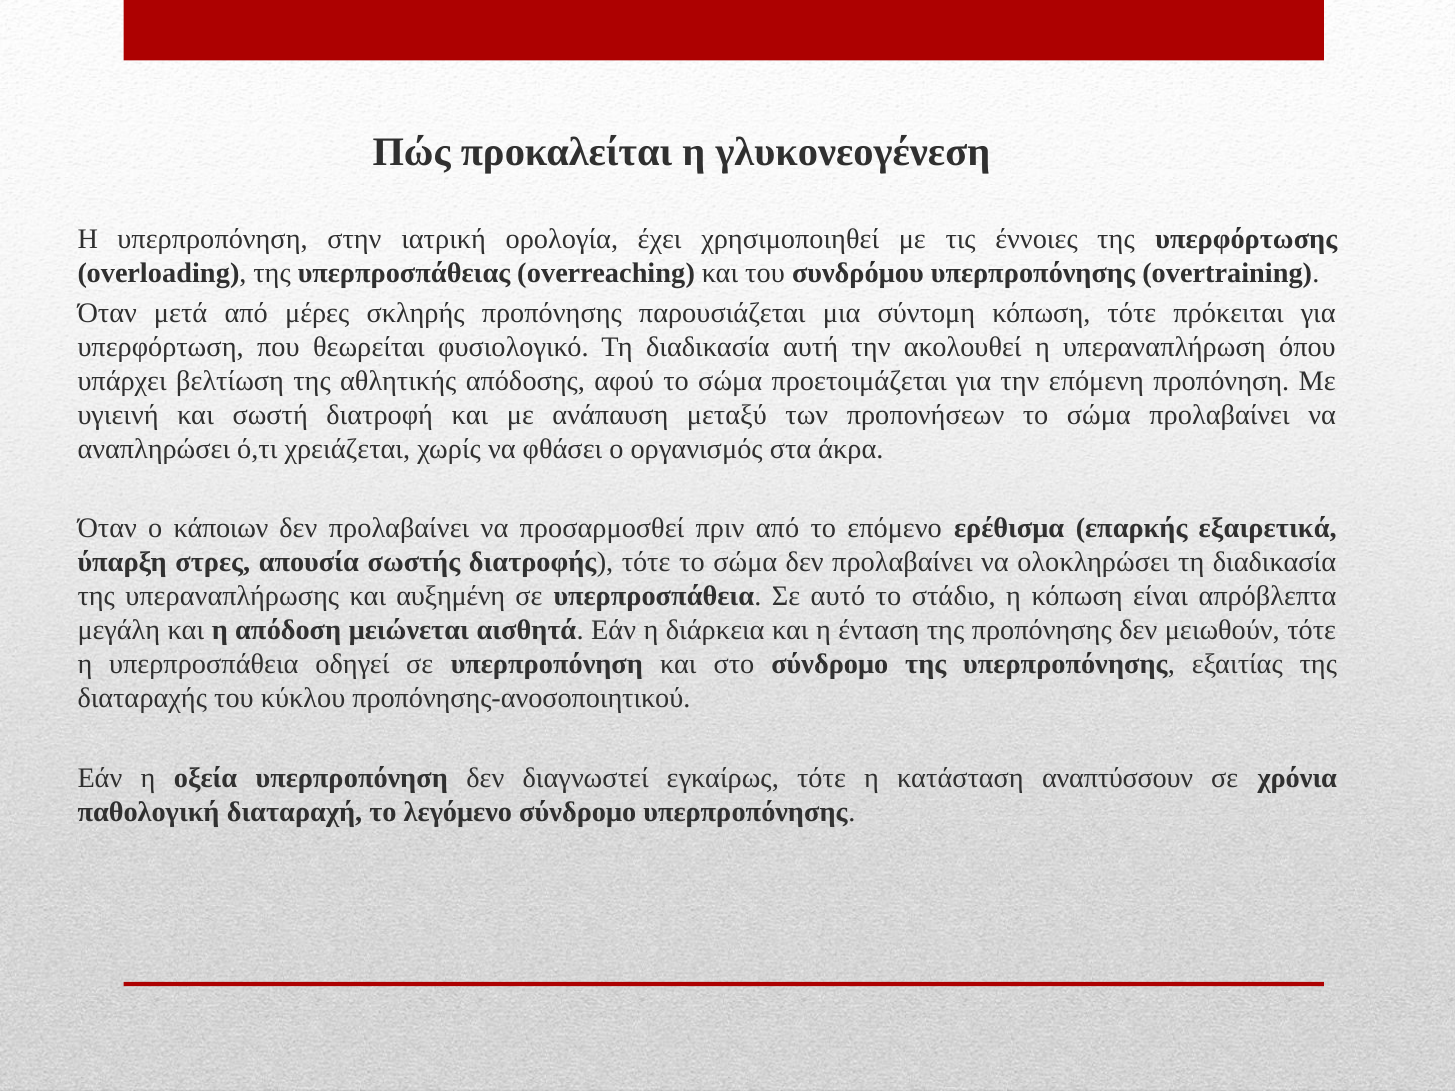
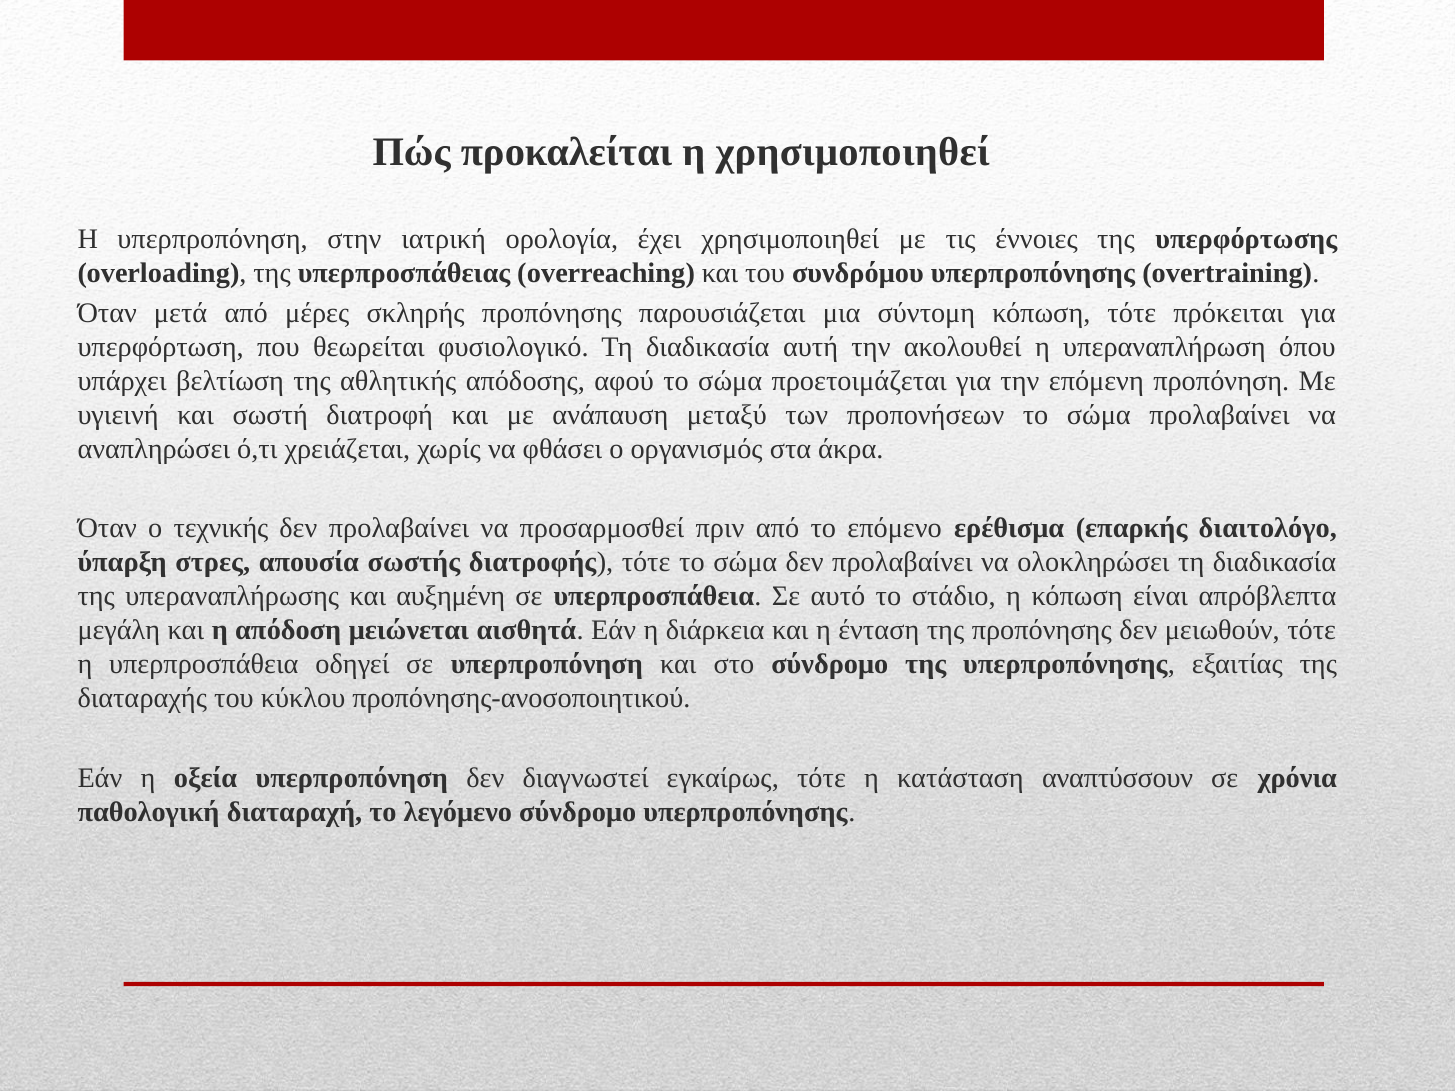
η γλυκονεογένεση: γλυκονεογένεση -> χρησιμοποιηθεί
κάποιων: κάποιων -> τεχνικής
εξαιρετικά: εξαιρετικά -> διαιτολόγο
